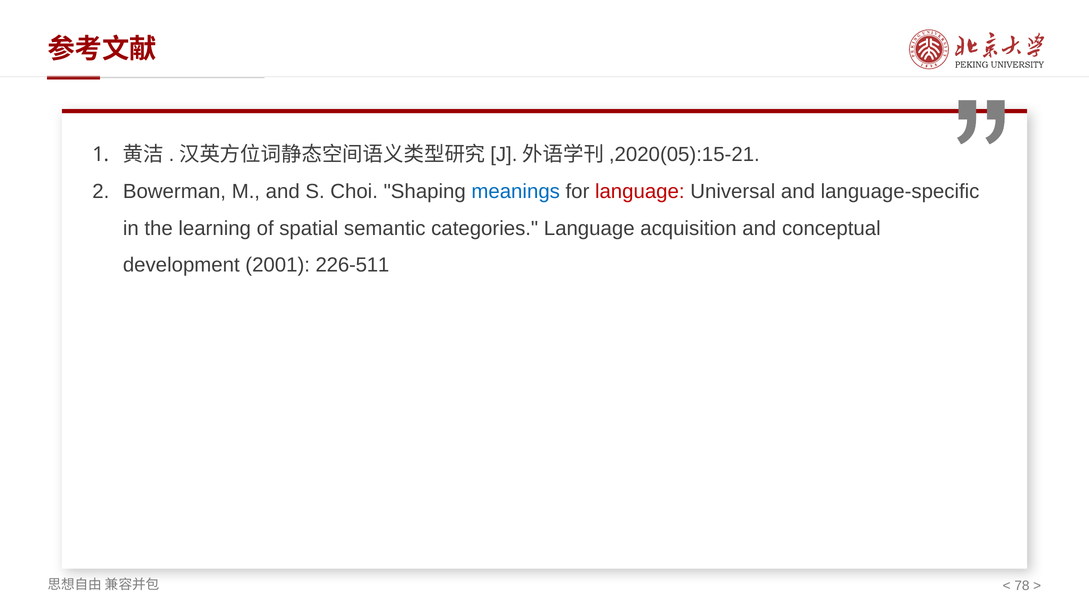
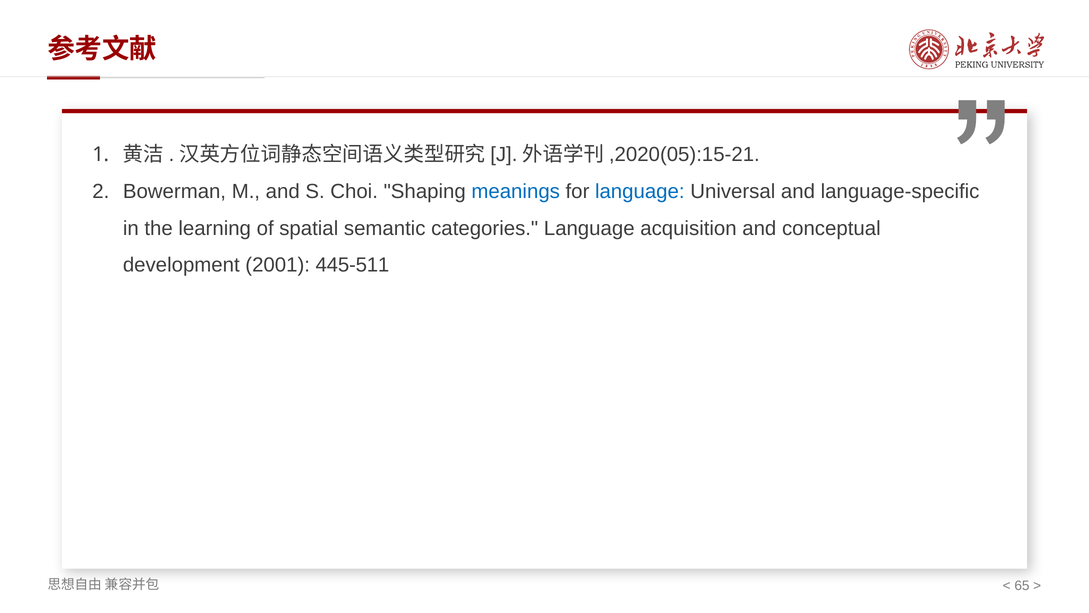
language at (640, 191) colour: red -> blue
226-511: 226-511 -> 445-511
78: 78 -> 65
